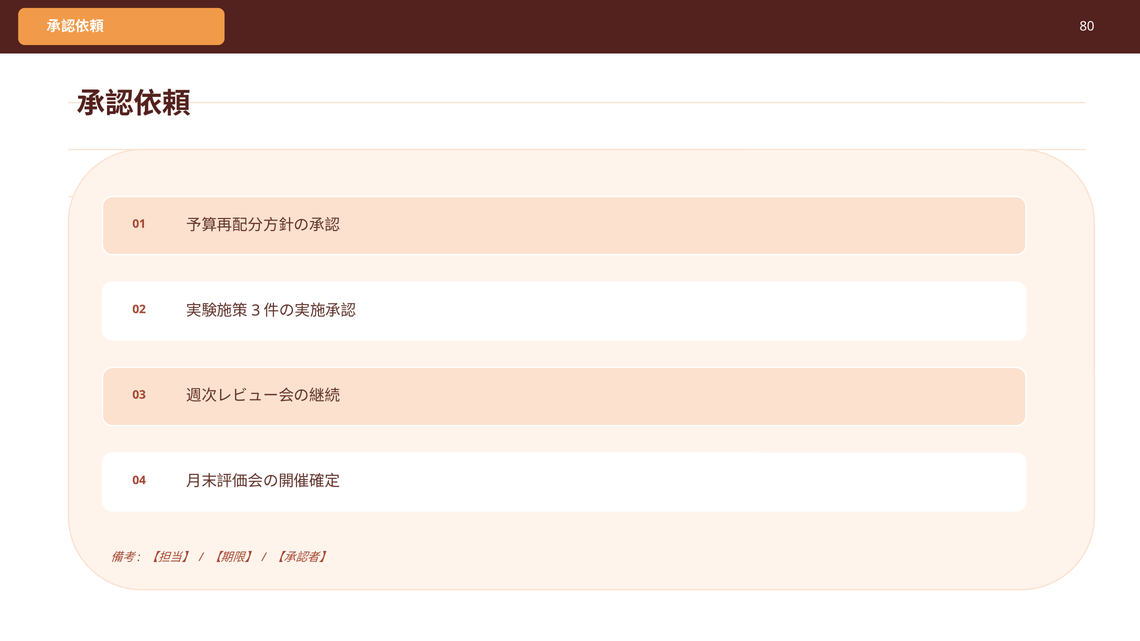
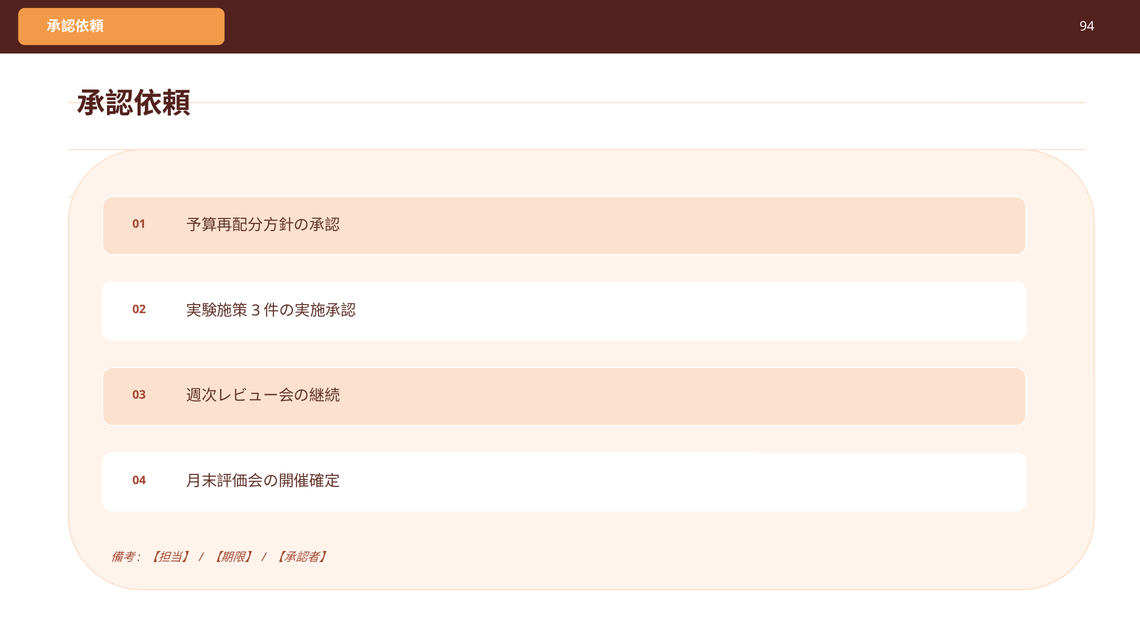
80: 80 -> 94
